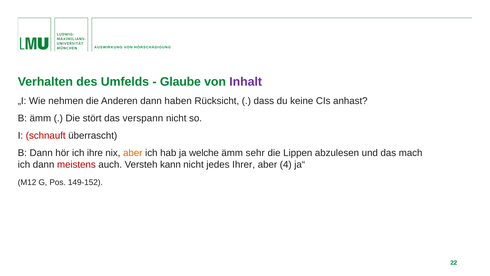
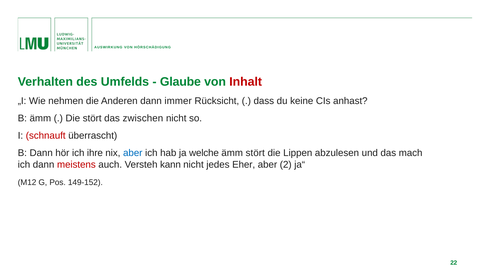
Inhalt colour: purple -> red
haben: haben -> immer
verspann: verspann -> zwischen
aber at (133, 153) colour: orange -> blue
ämm sehr: sehr -> stört
Ihrer: Ihrer -> Eher
4: 4 -> 2
